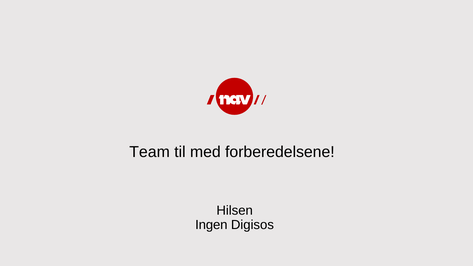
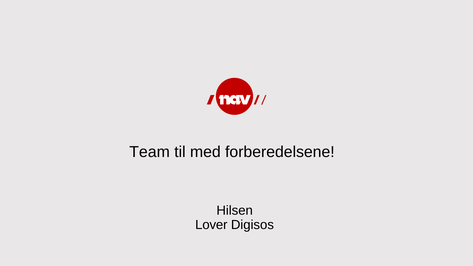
Ingen: Ingen -> Lover
